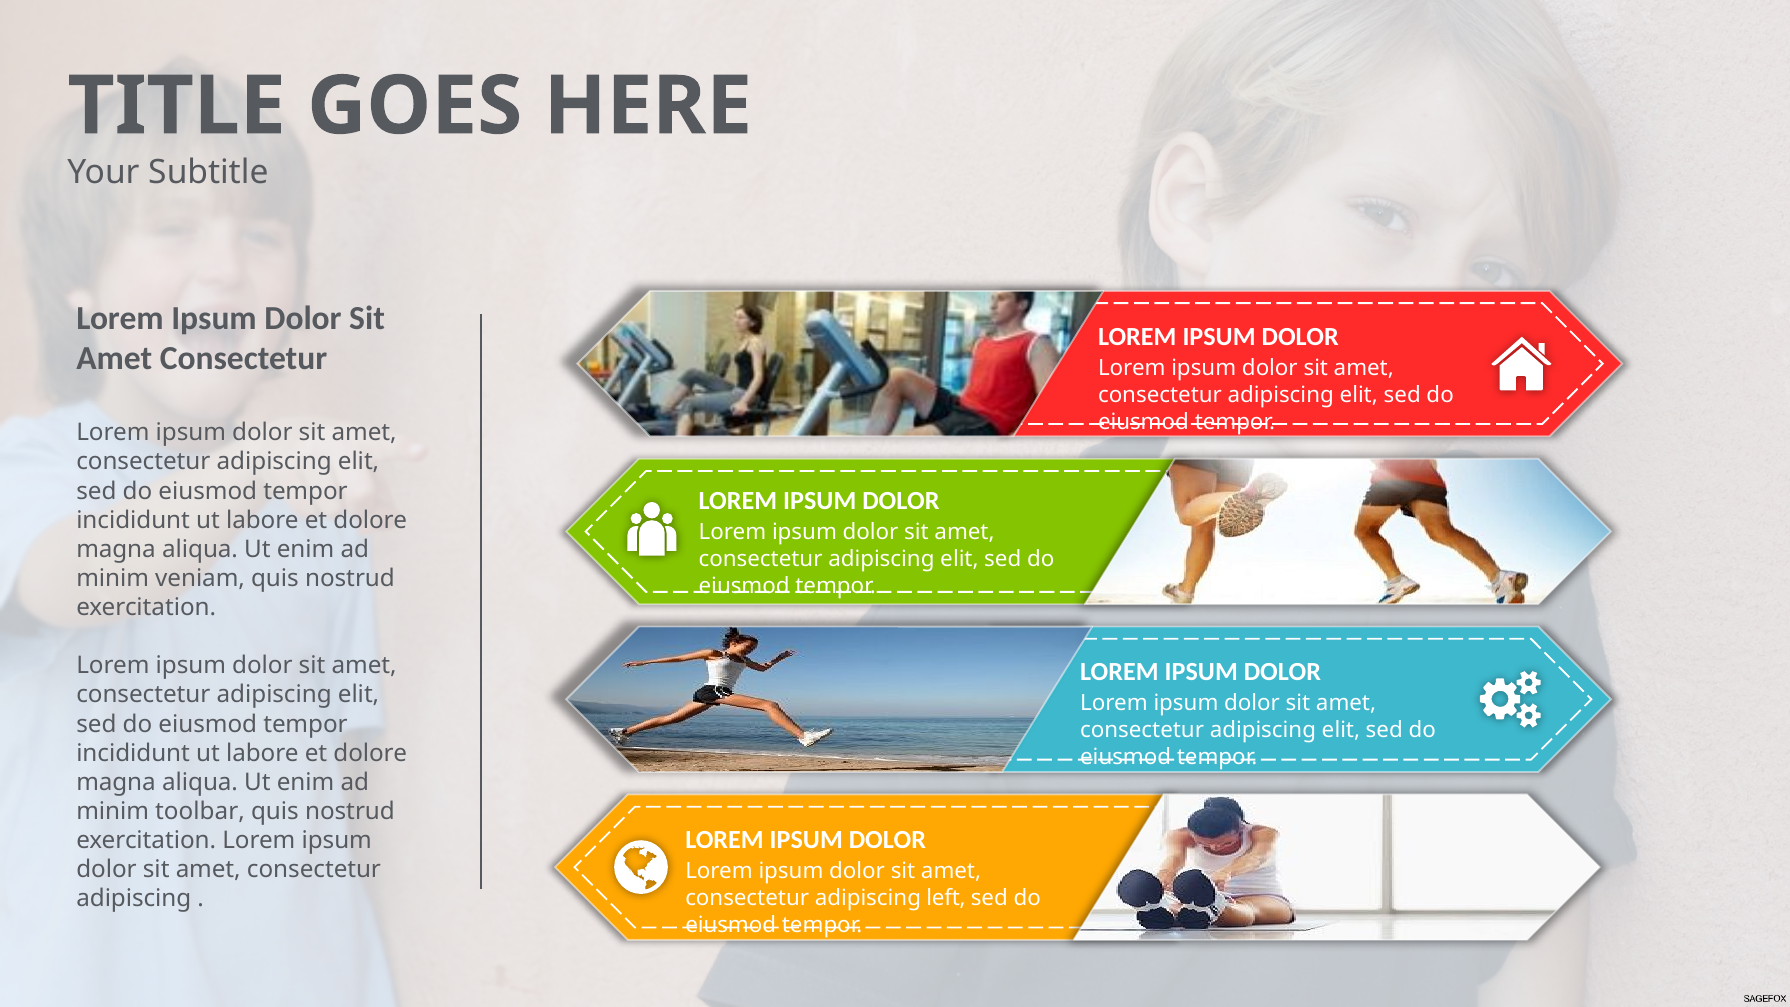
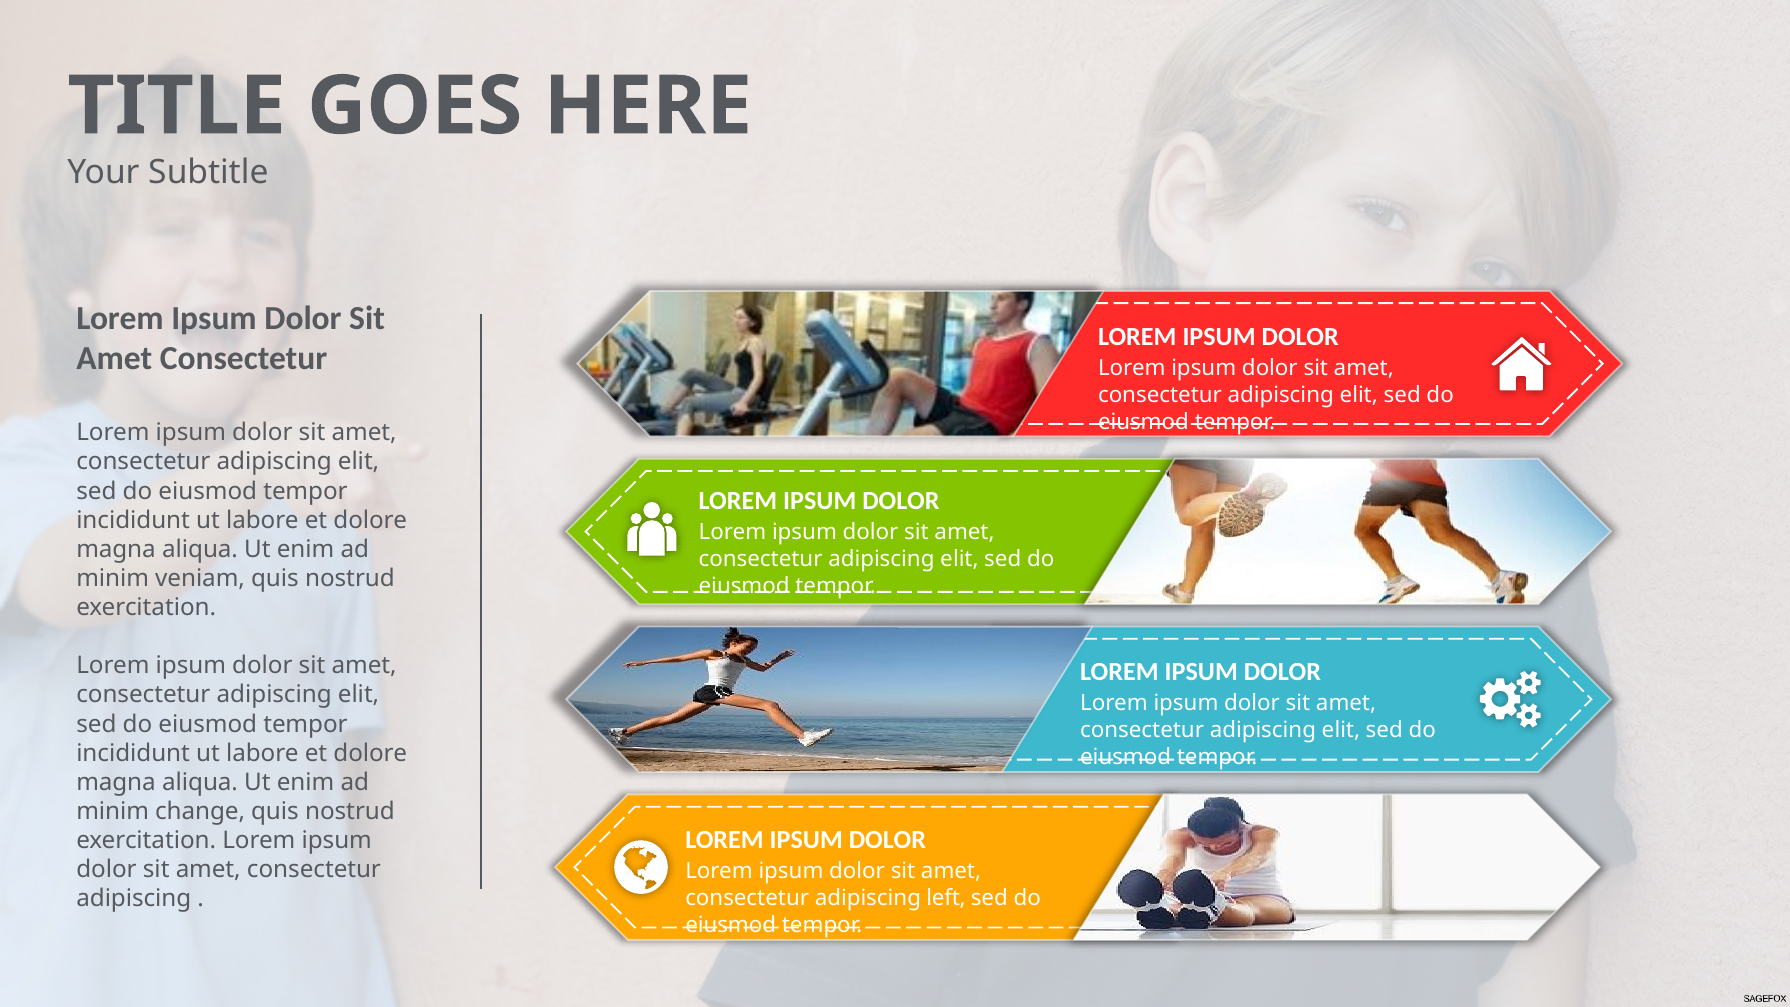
toolbar: toolbar -> change
